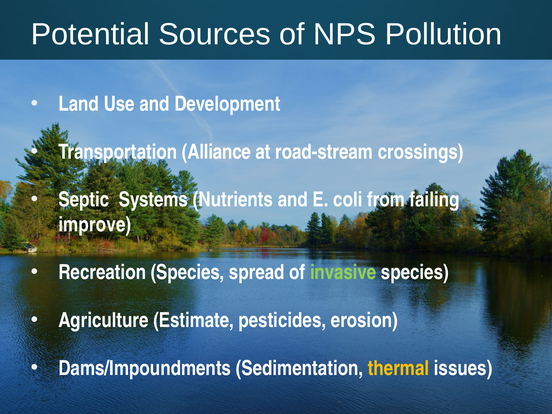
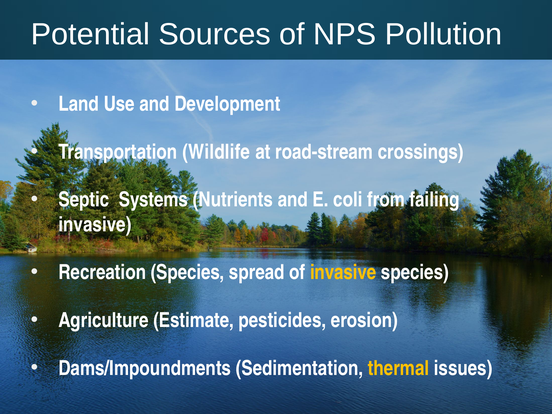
Alliance: Alliance -> Wildlife
improve at (95, 225): improve -> invasive
invasive at (343, 272) colour: light green -> yellow
